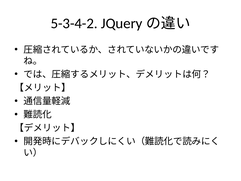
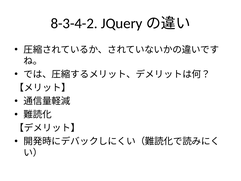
5-3-4-2: 5-3-4-2 -> 8-3-4-2
